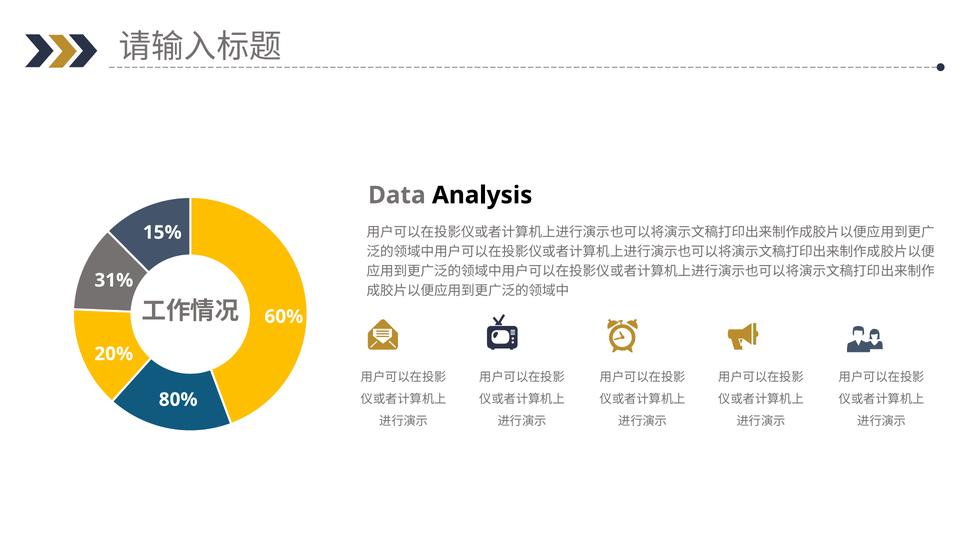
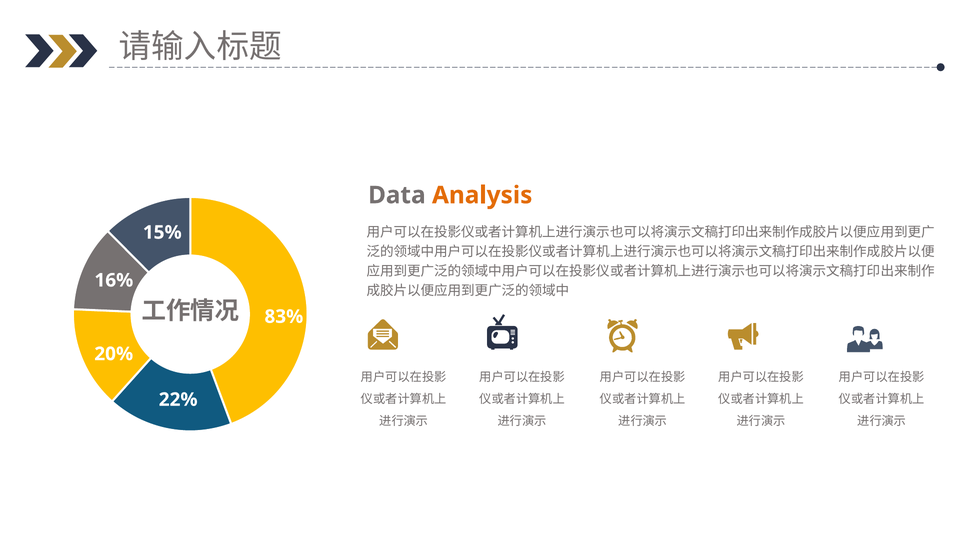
Analysis colour: black -> orange
31%: 31% -> 16%
60%: 60% -> 83%
80%: 80% -> 22%
